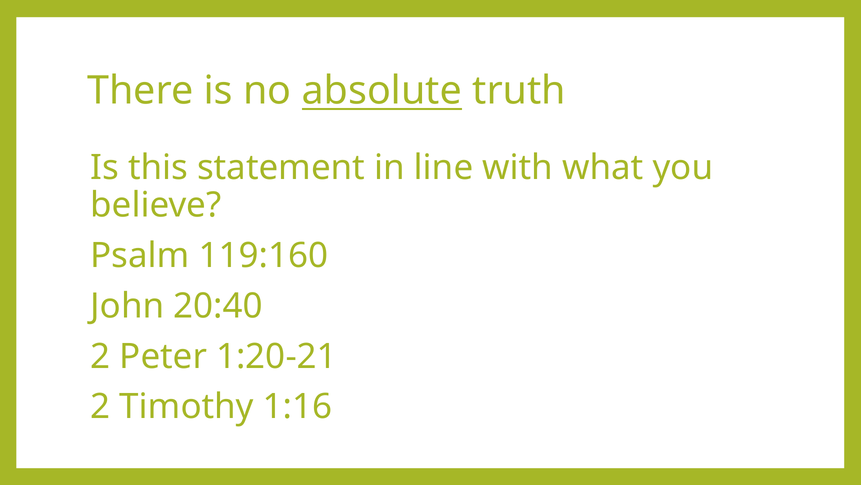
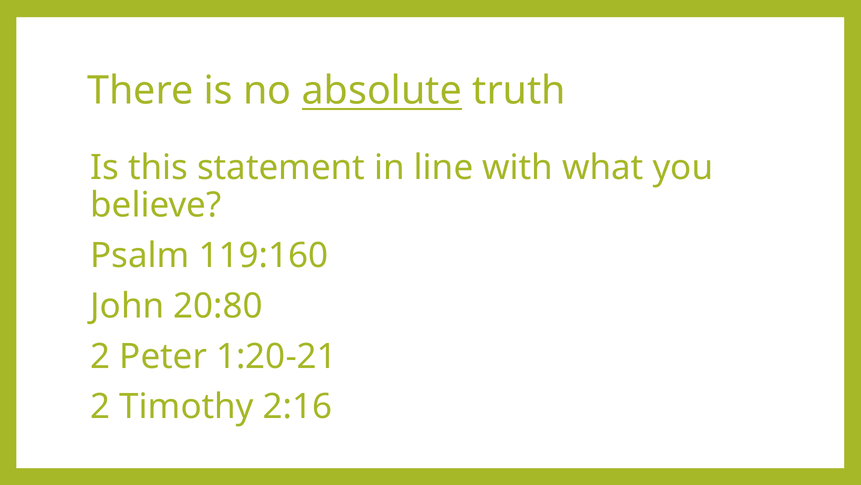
20:40: 20:40 -> 20:80
1:16: 1:16 -> 2:16
